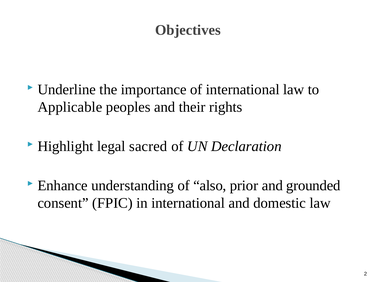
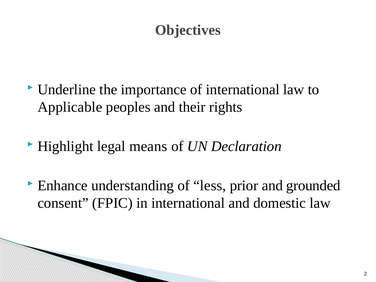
sacred: sacred -> means
also: also -> less
